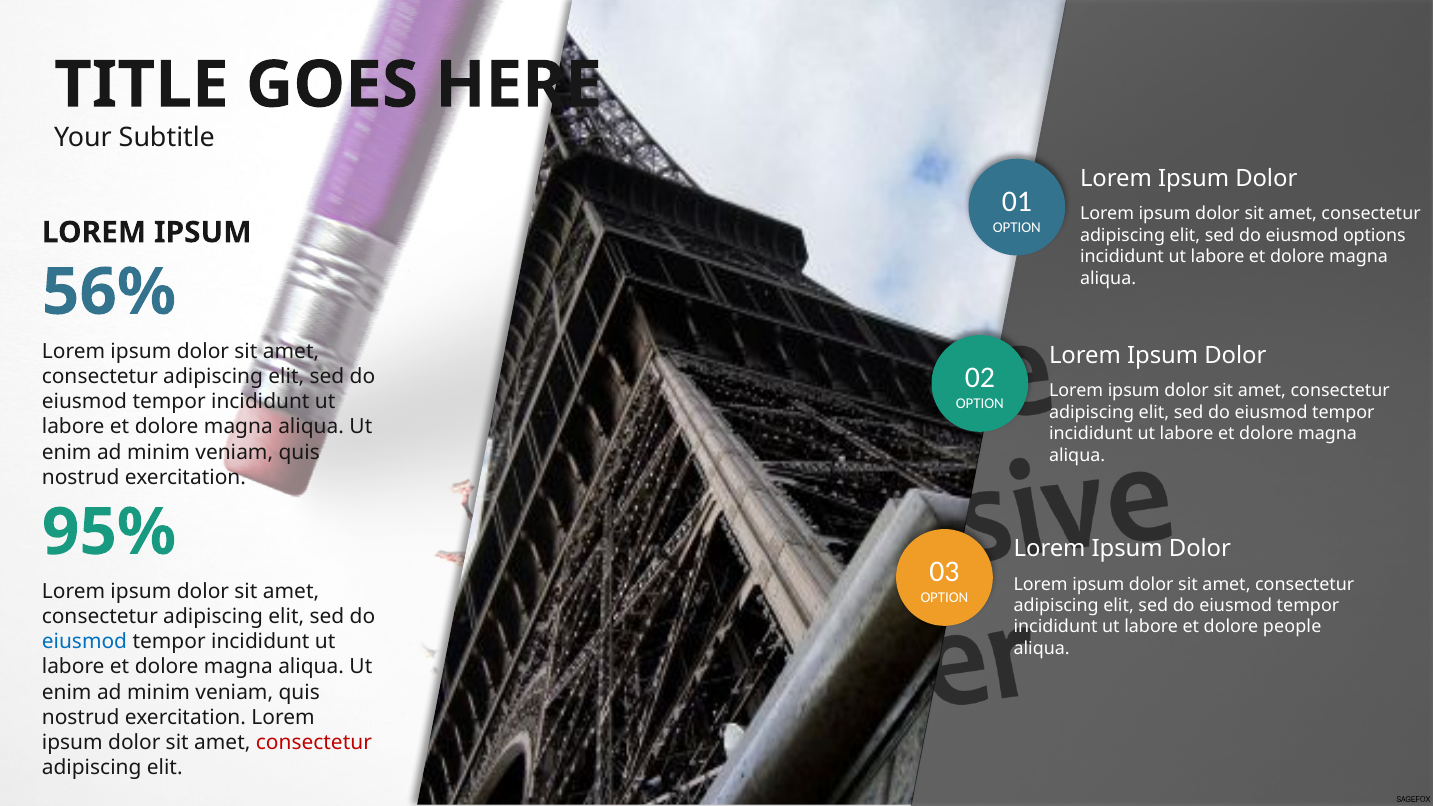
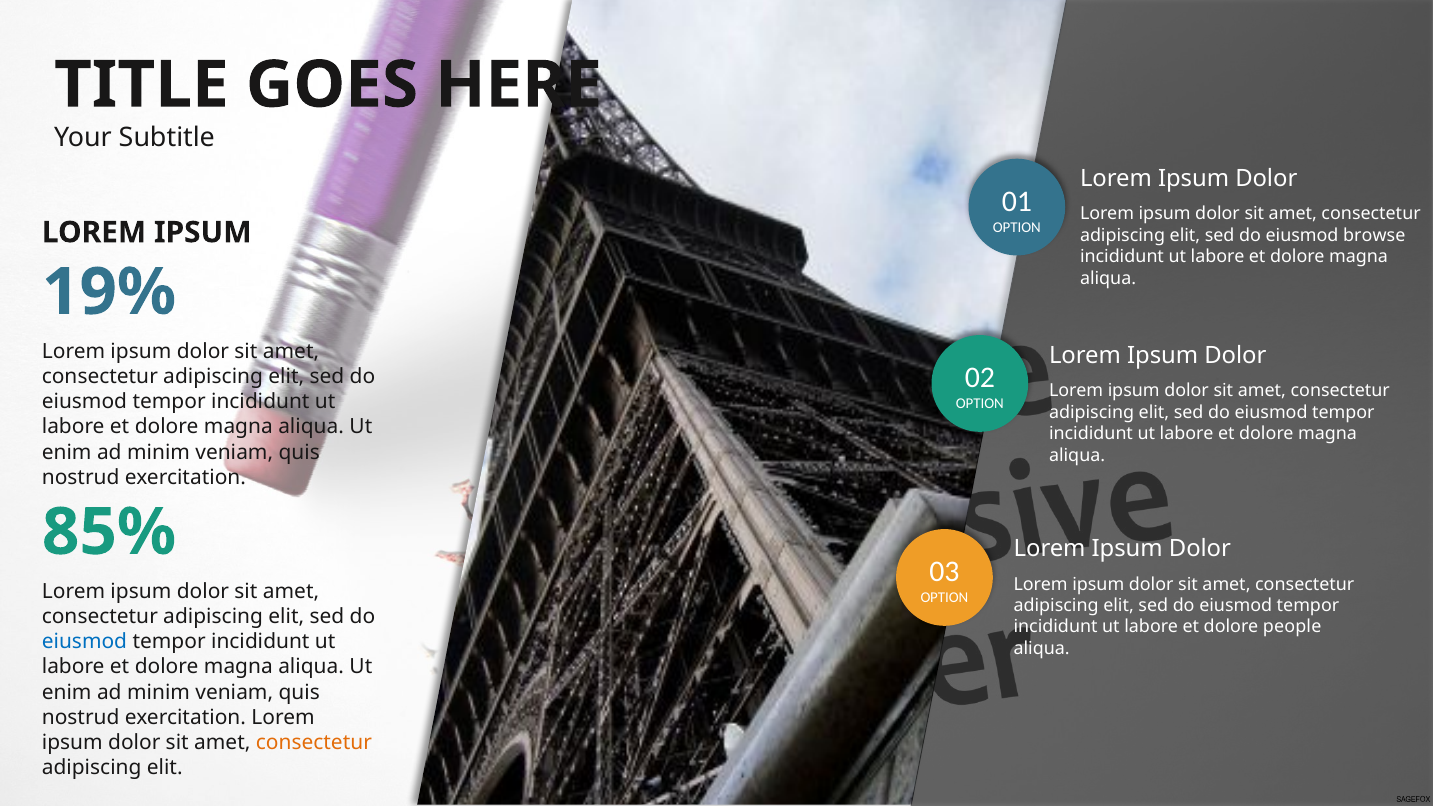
options: options -> browse
56%: 56% -> 19%
95%: 95% -> 85%
consectetur at (314, 742) colour: red -> orange
